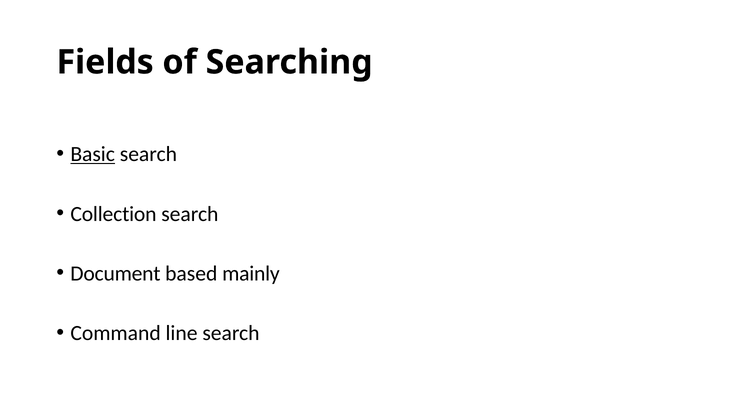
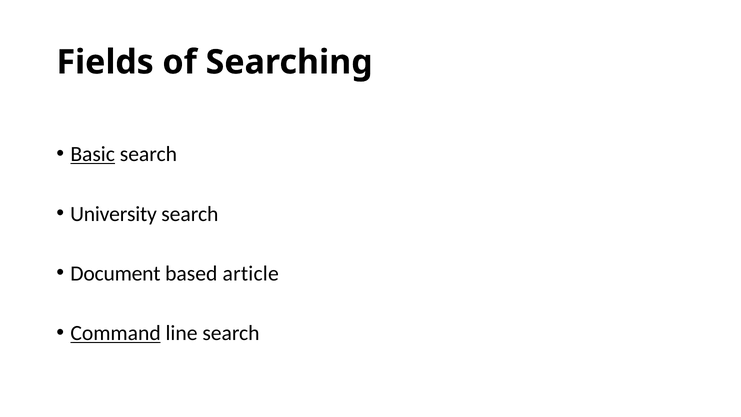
Collection: Collection -> University
mainly: mainly -> article
Command underline: none -> present
